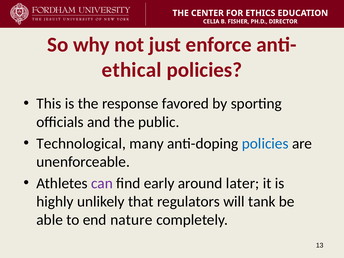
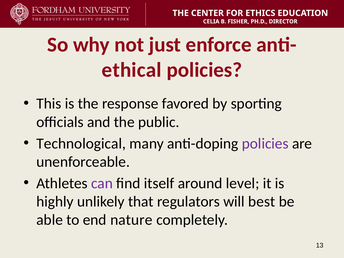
policies at (265, 143) colour: blue -> purple
early: early -> itself
later: later -> level
tank: tank -> best
